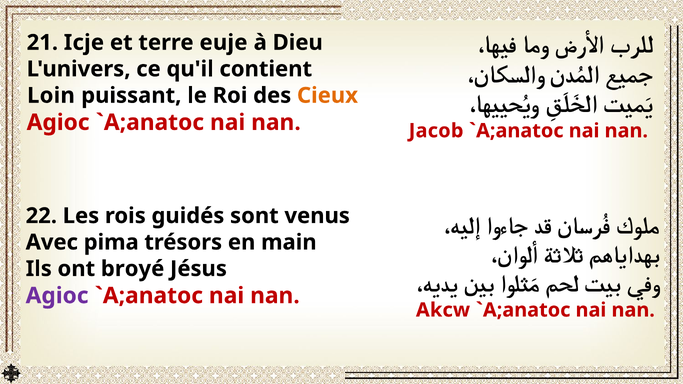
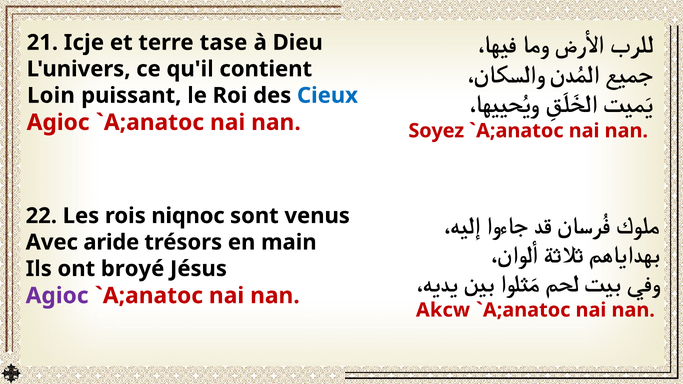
euje: euje -> tase
Cieux colour: orange -> blue
Jacob: Jacob -> Soyez
guidés: guidés -> niqnoc
pima: pima -> aride
